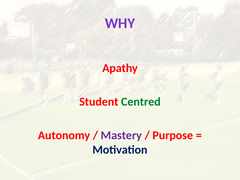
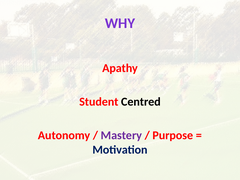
Centred colour: green -> black
